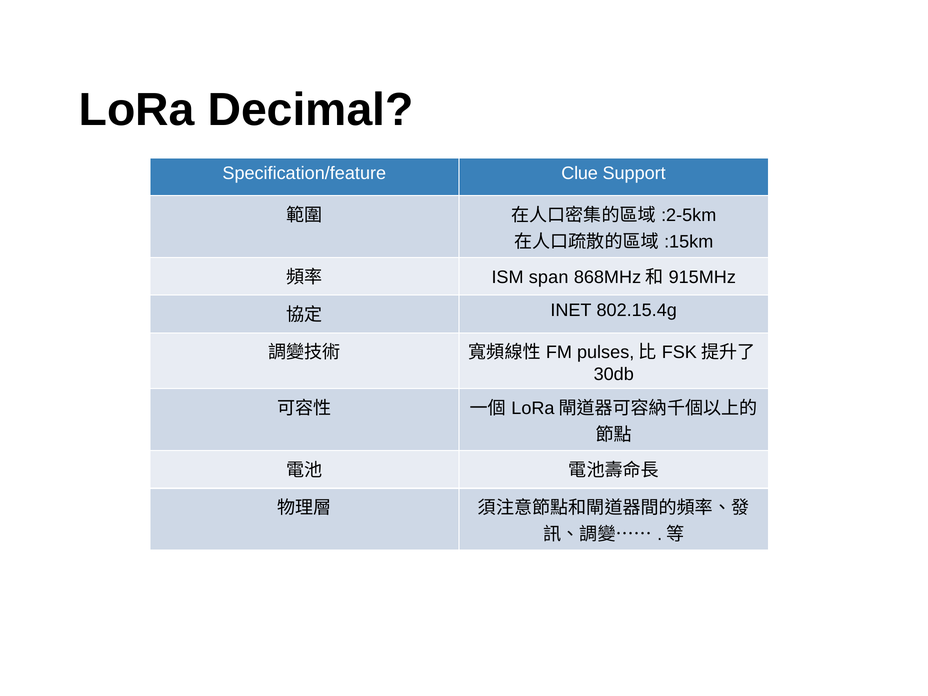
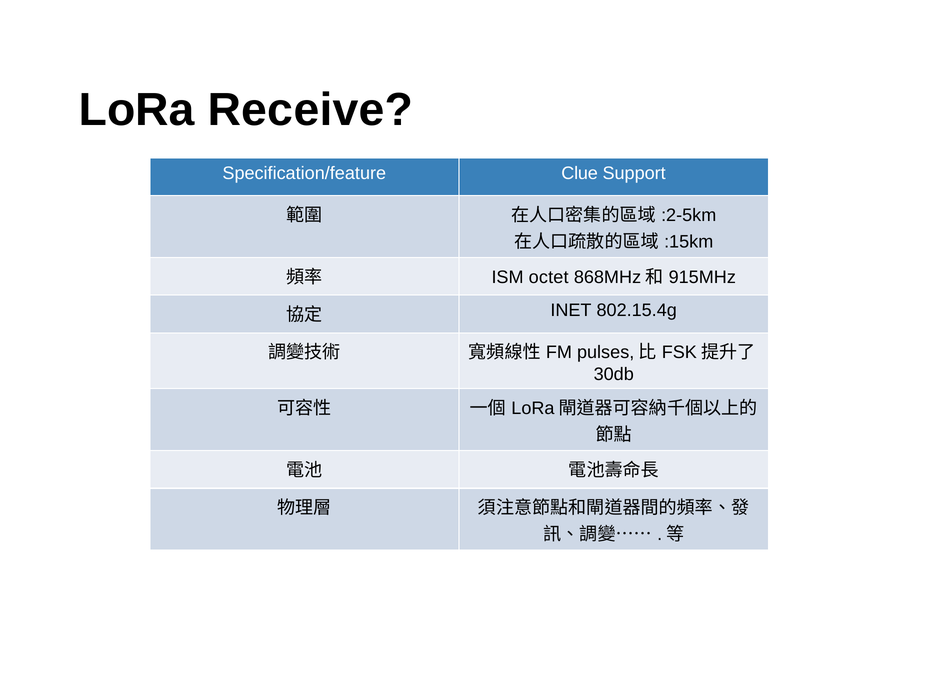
Decimal: Decimal -> Receive
span: span -> octet
